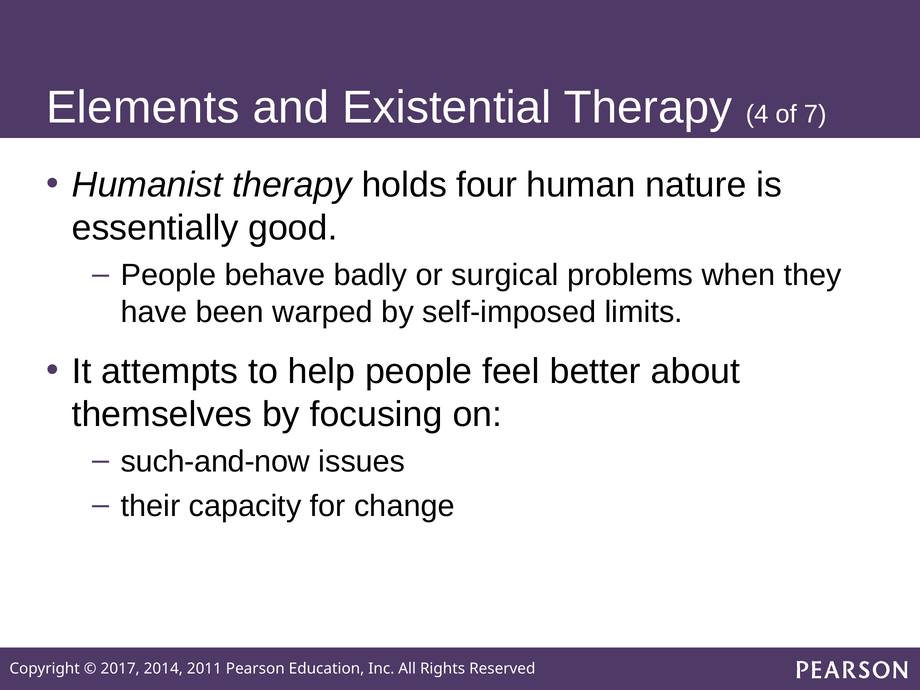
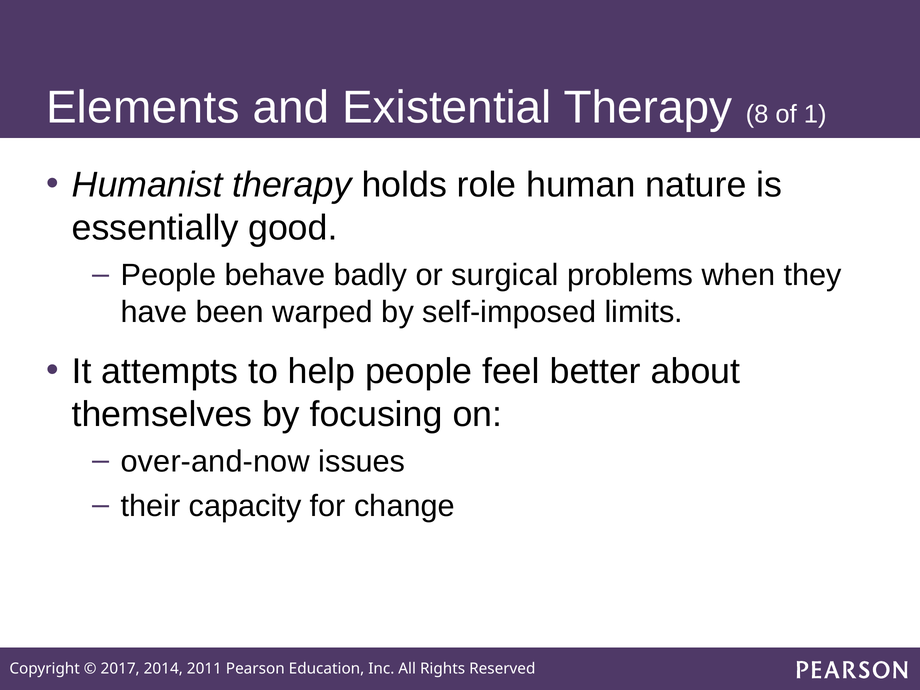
4: 4 -> 8
7: 7 -> 1
four: four -> role
such-and-now: such-and-now -> over-and-now
